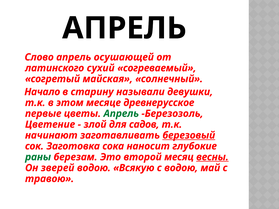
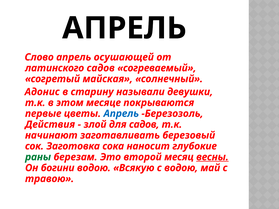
латинского сухий: сухий -> садов
Начало: Начало -> Адонис
древнерусское: древнерусское -> покрываются
Апрель at (121, 114) colour: green -> blue
Цветение: Цветение -> Действия
березовый underline: present -> none
зверей: зверей -> богини
